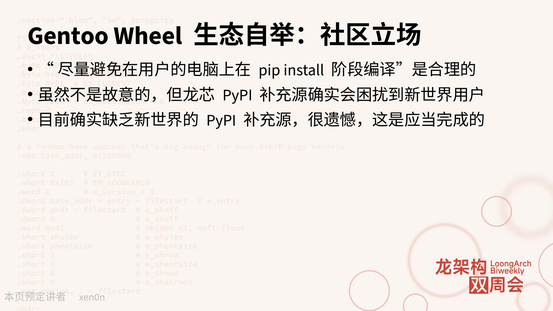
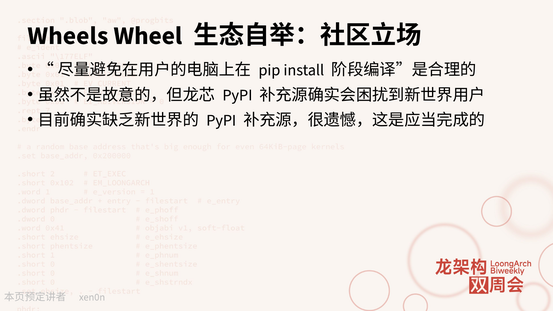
Gentoo: Gentoo -> Wheels
